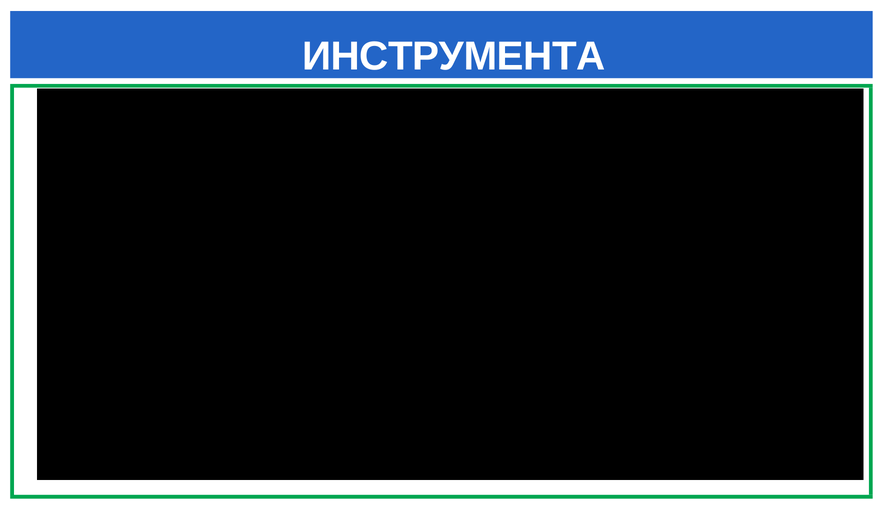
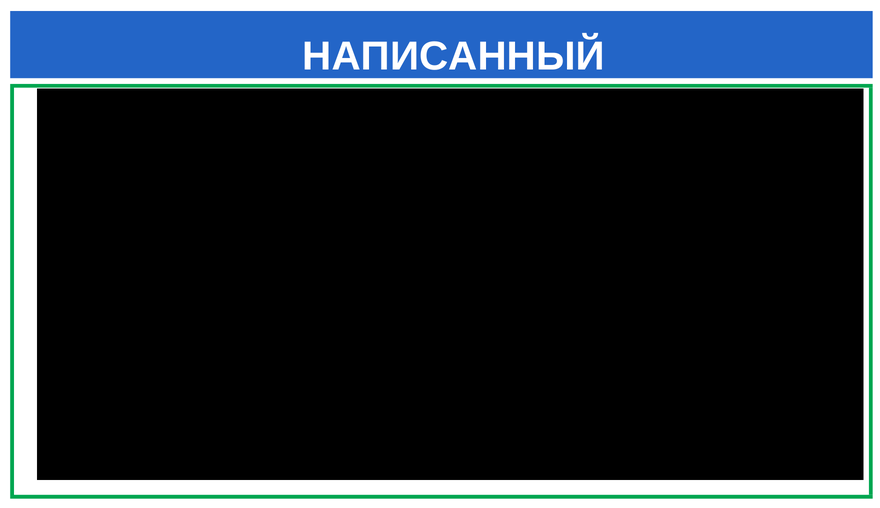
ИНСТРУМЕНТА: ИНСТРУМЕНТА -> НАПИСАННЫЙ
